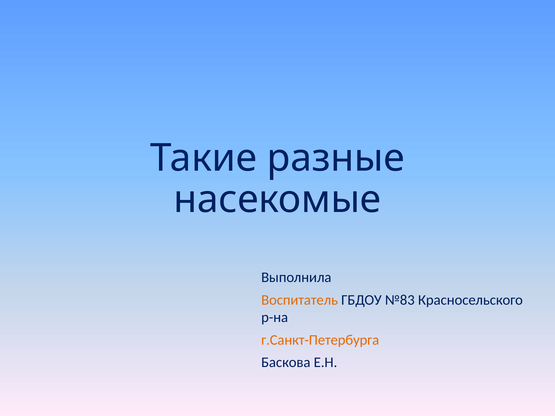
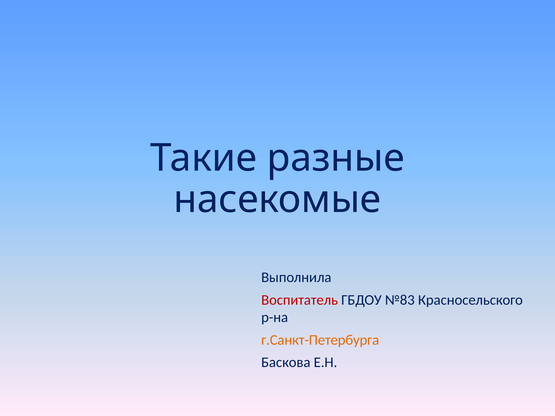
Воспитатель colour: orange -> red
